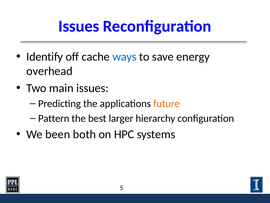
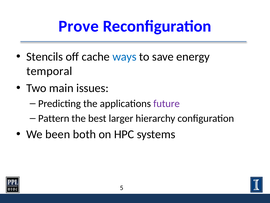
Issues at (79, 26): Issues -> Prove
Identify: Identify -> Stencils
overhead: overhead -> temporal
future colour: orange -> purple
